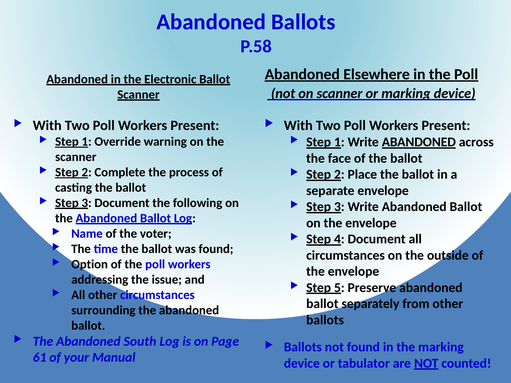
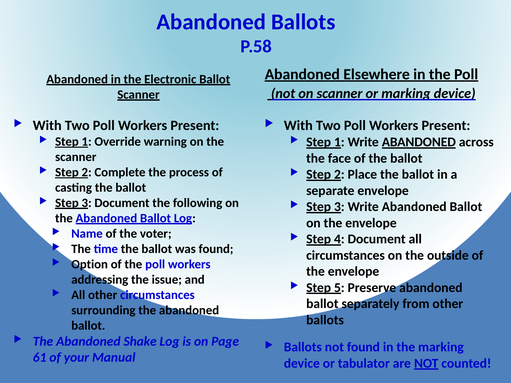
South: South -> Shake
